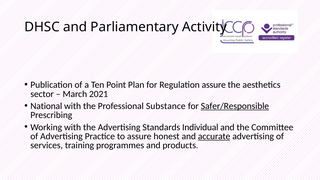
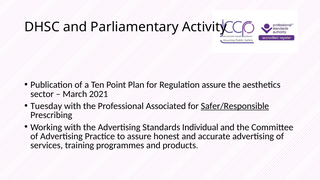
National: National -> Tuesday
Substance: Substance -> Associated
accurate underline: present -> none
